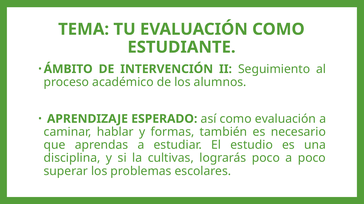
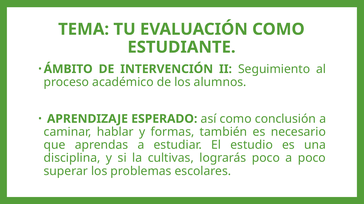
como evaluación: evaluación -> conclusión
